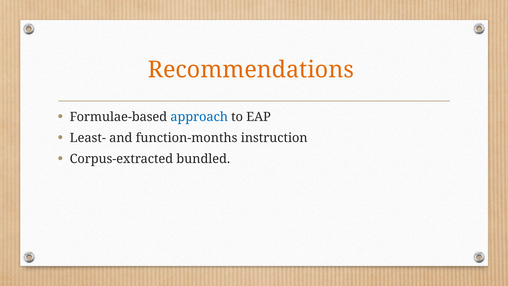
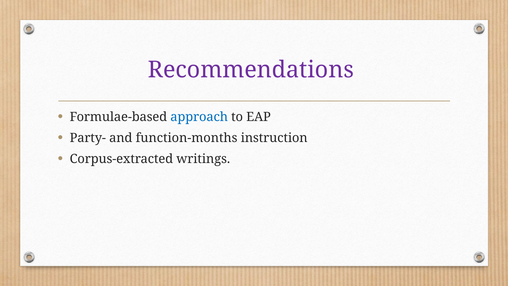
Recommendations colour: orange -> purple
Least-: Least- -> Party-
bundled: bundled -> writings
